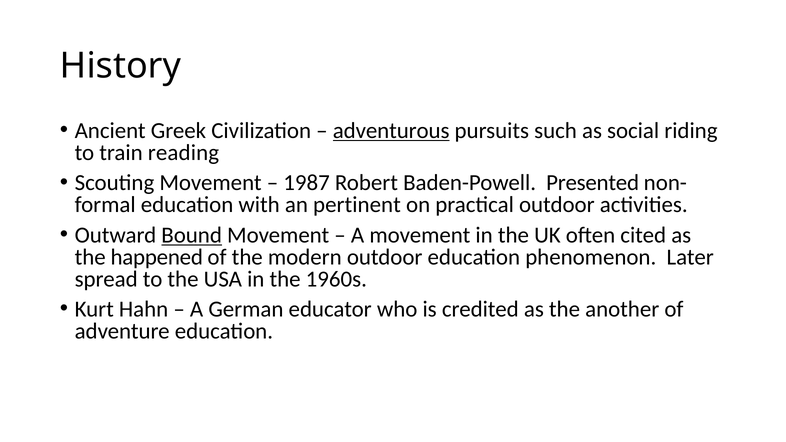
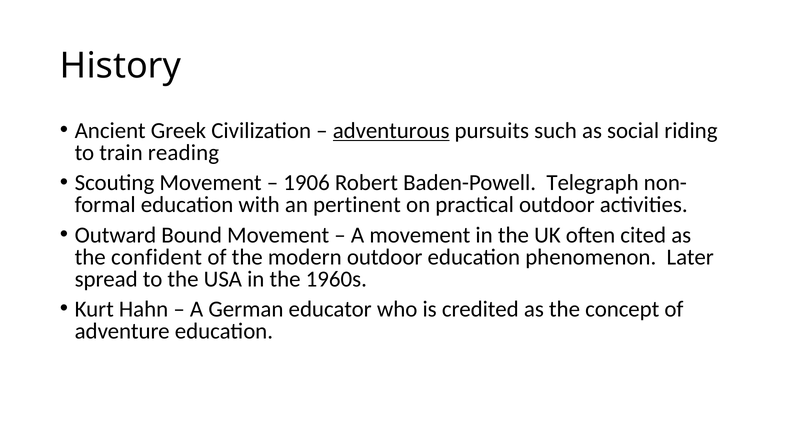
1987: 1987 -> 1906
Presented: Presented -> Telegraph
Bound underline: present -> none
happened: happened -> confident
another: another -> concept
